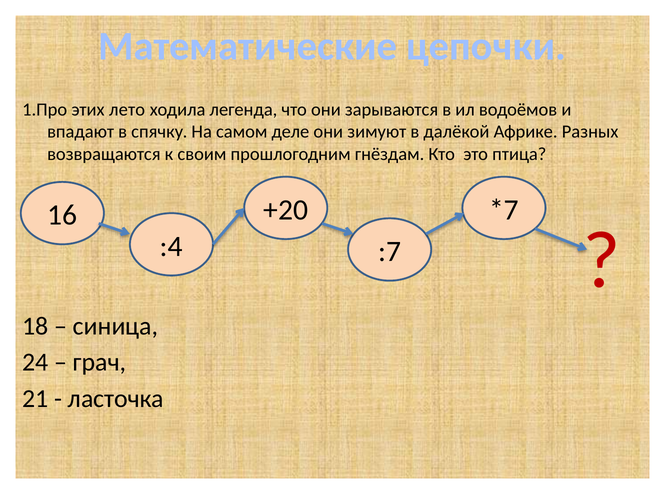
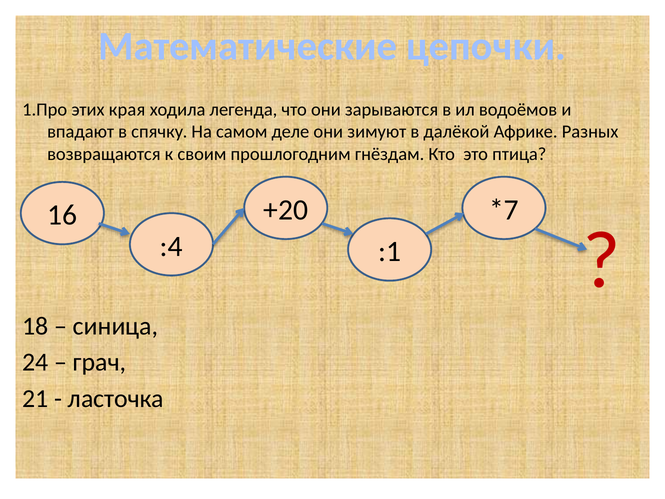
лето: лето -> края
:7: :7 -> :1
